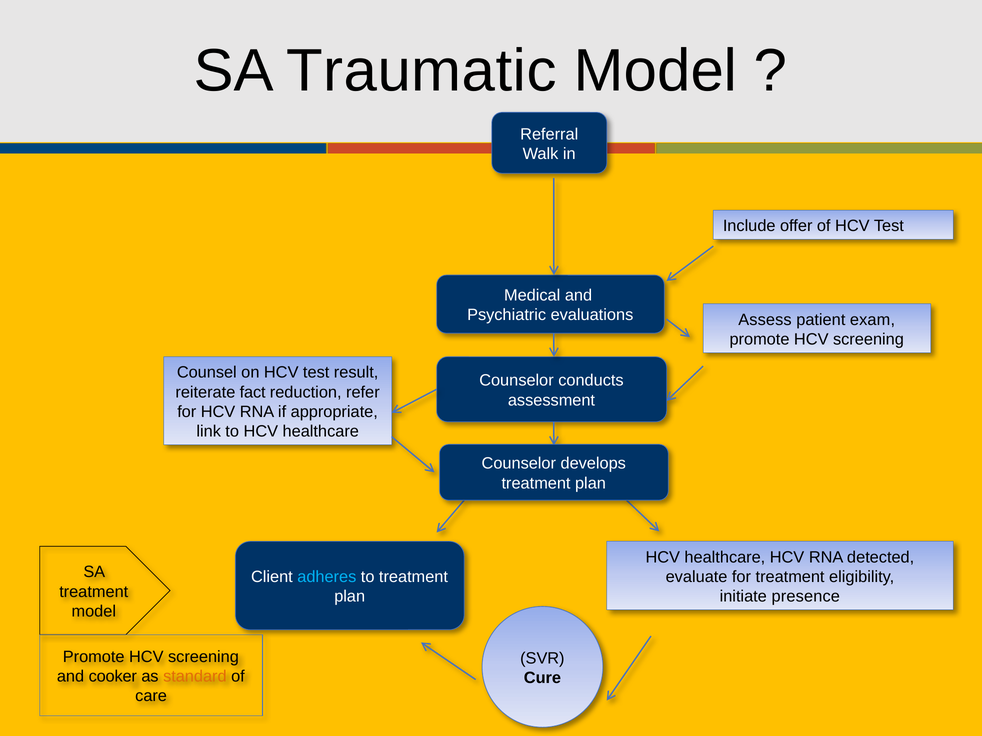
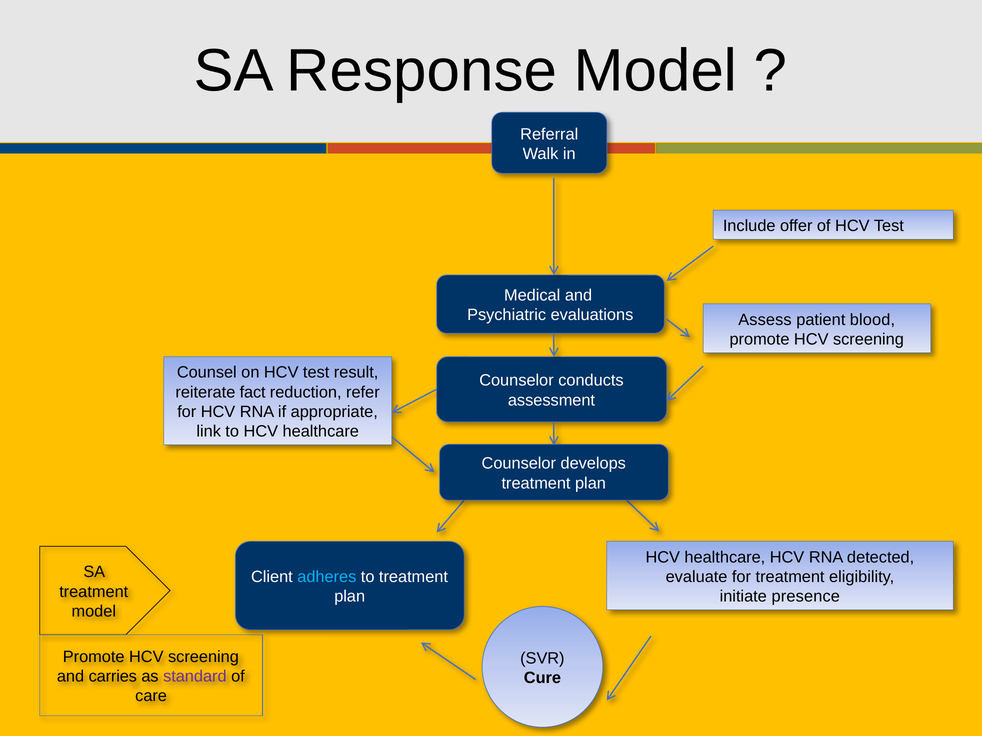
Traumatic: Traumatic -> Response
exam: exam -> blood
cooker: cooker -> carries
standard colour: orange -> purple
